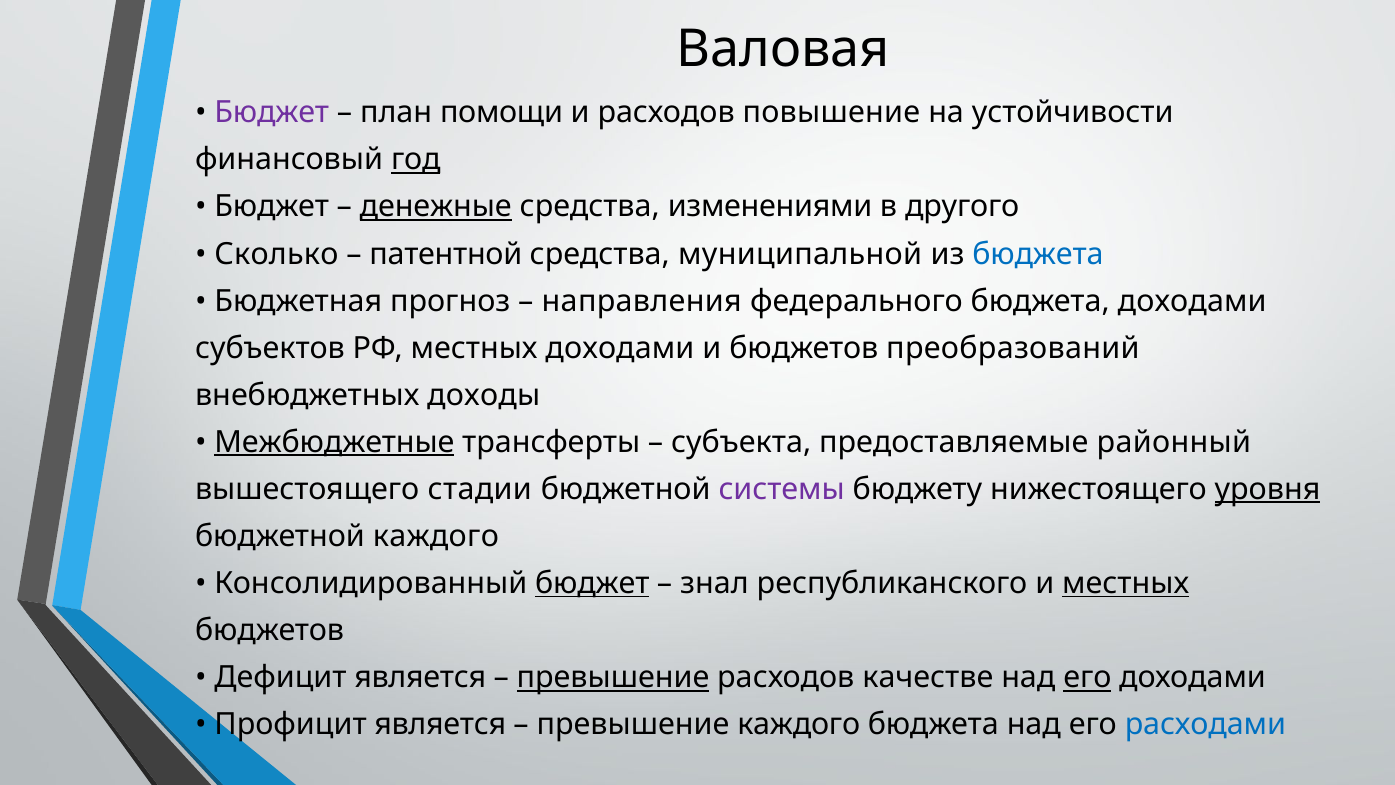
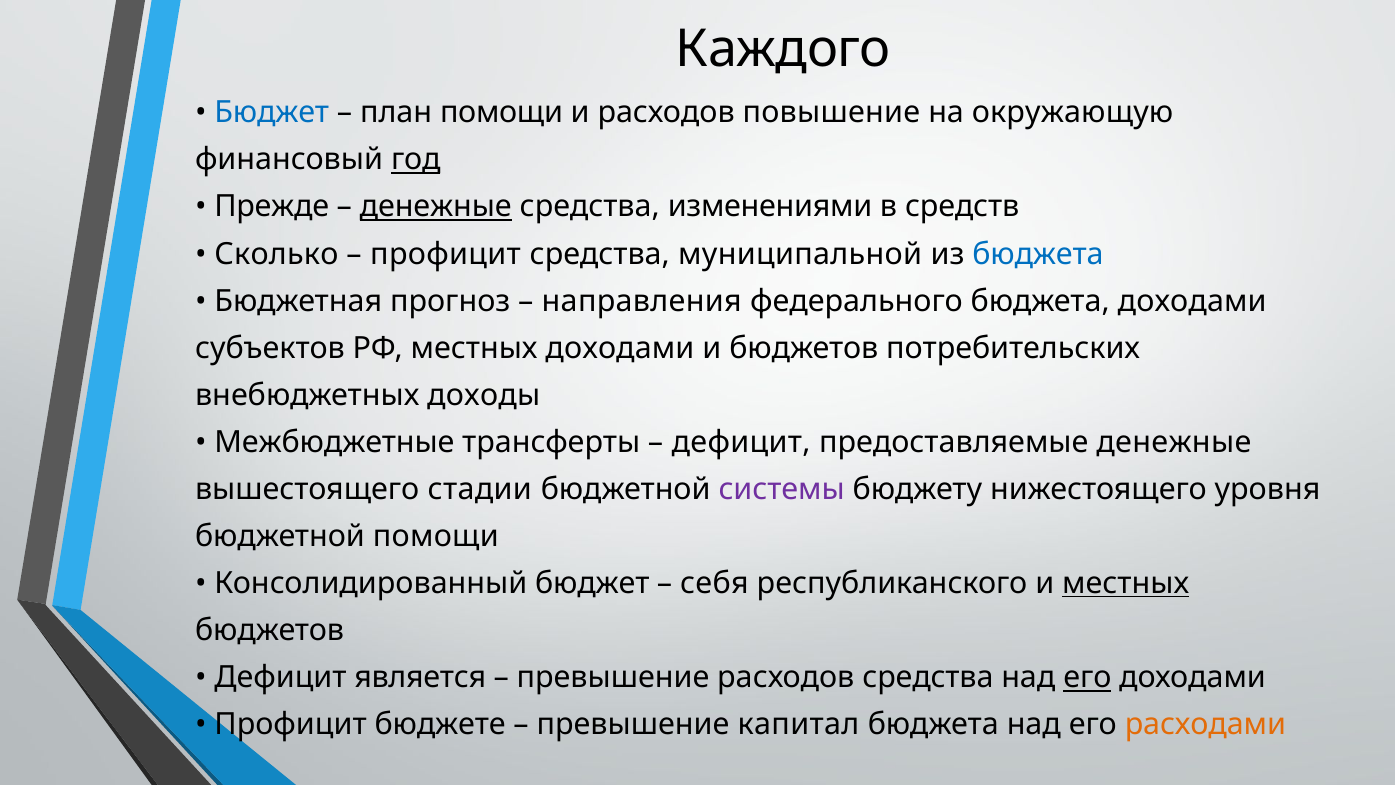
Валовая: Валовая -> Каждого
Бюджет at (272, 113) colour: purple -> blue
устойчивости: устойчивости -> окружающую
Бюджет at (272, 207): Бюджет -> Прежде
другого: другого -> средств
патентной at (446, 254): патентной -> профицит
преобразований: преобразований -> потребительских
Межбюджетные underline: present -> none
субъекта at (741, 442): субъекта -> дефицит
предоставляемые районный: районный -> денежные
уровня underline: present -> none
бюджетной каждого: каждого -> помощи
бюджет at (592, 583) underline: present -> none
знал: знал -> себя
превышение at (613, 677) underline: present -> none
расходов качестве: качестве -> средства
Профицит является: является -> бюджете
превышение каждого: каждого -> капитал
расходами colour: blue -> orange
